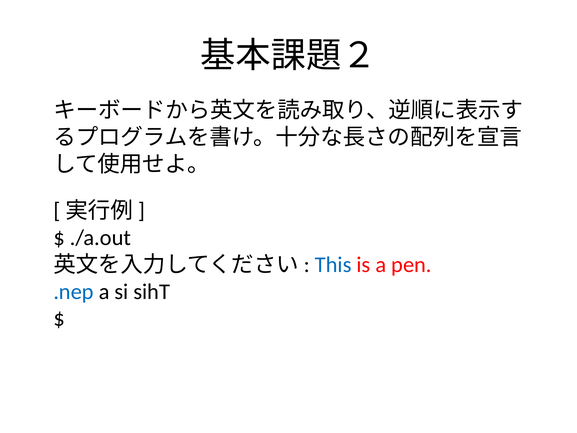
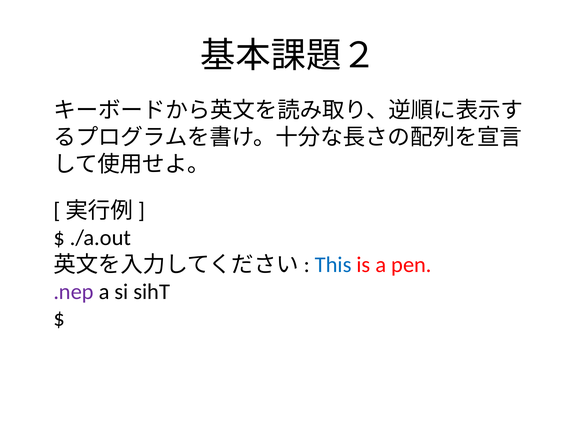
.nep colour: blue -> purple
